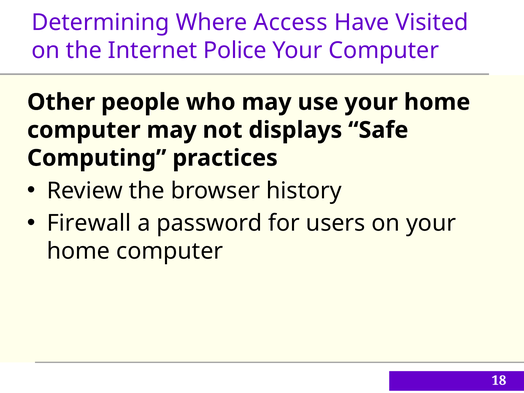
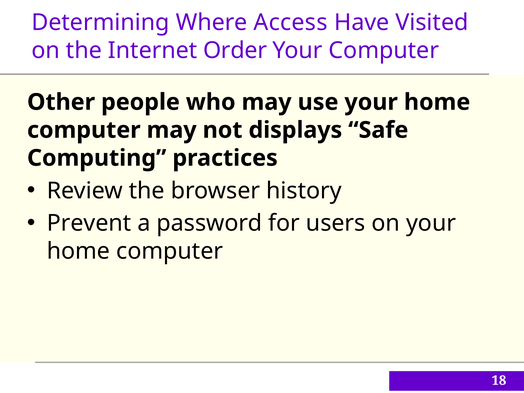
Police: Police -> Order
Firewall: Firewall -> Prevent
